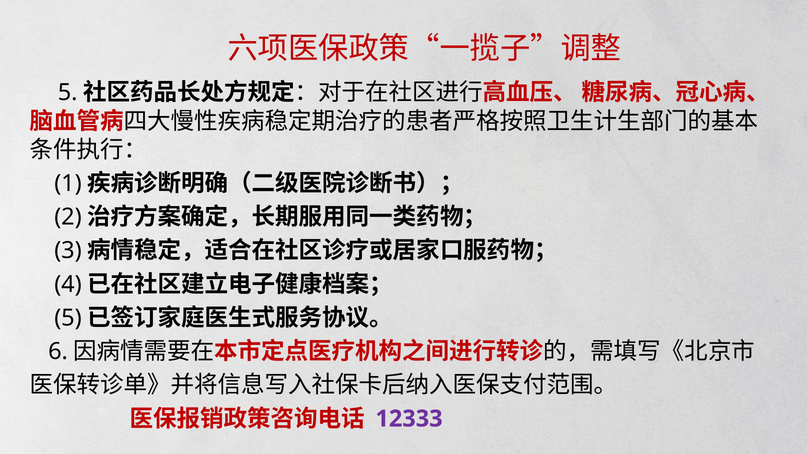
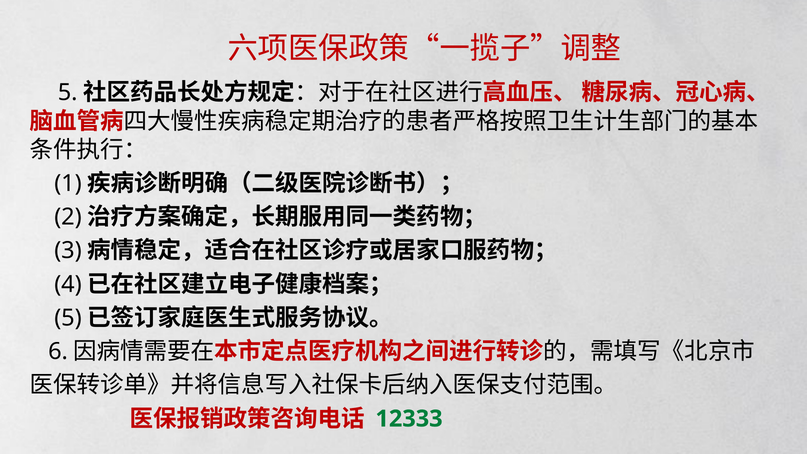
12333 colour: purple -> green
